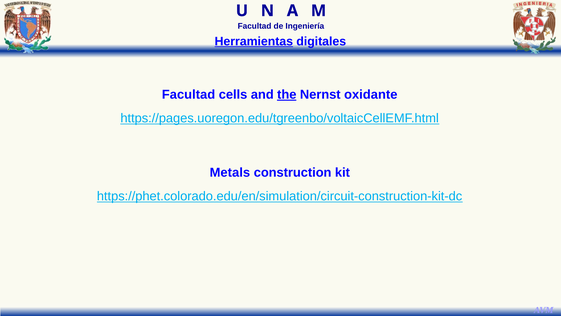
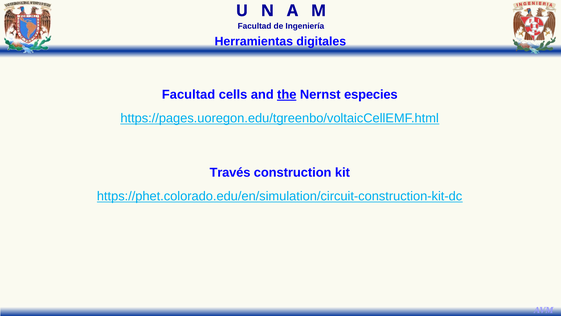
Herramientas underline: present -> none
oxidante: oxidante -> especies
Metals: Metals -> Través
